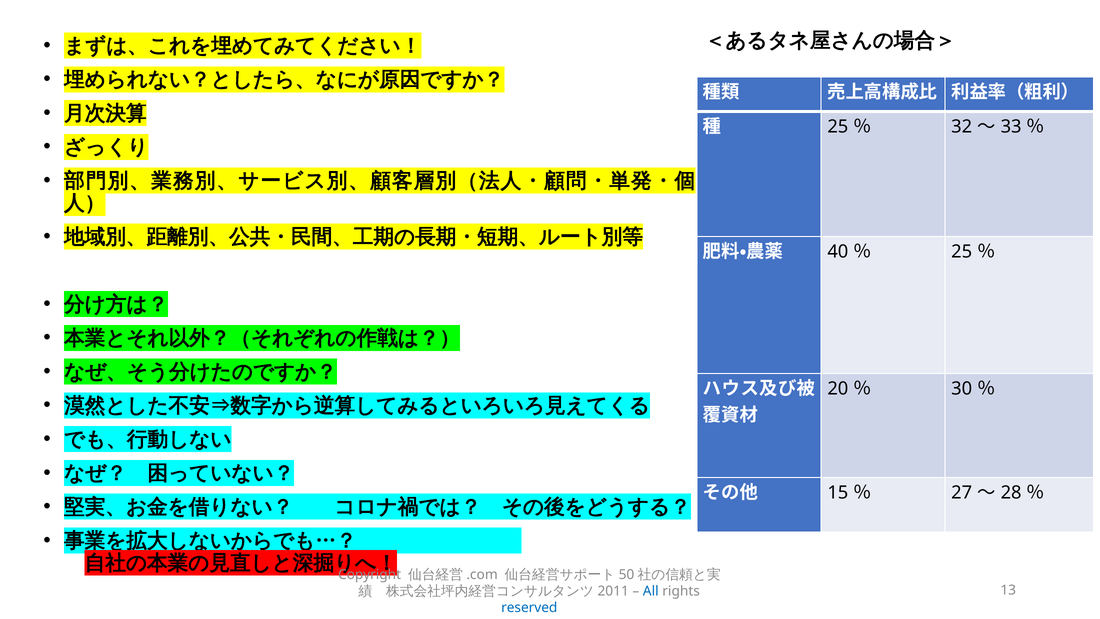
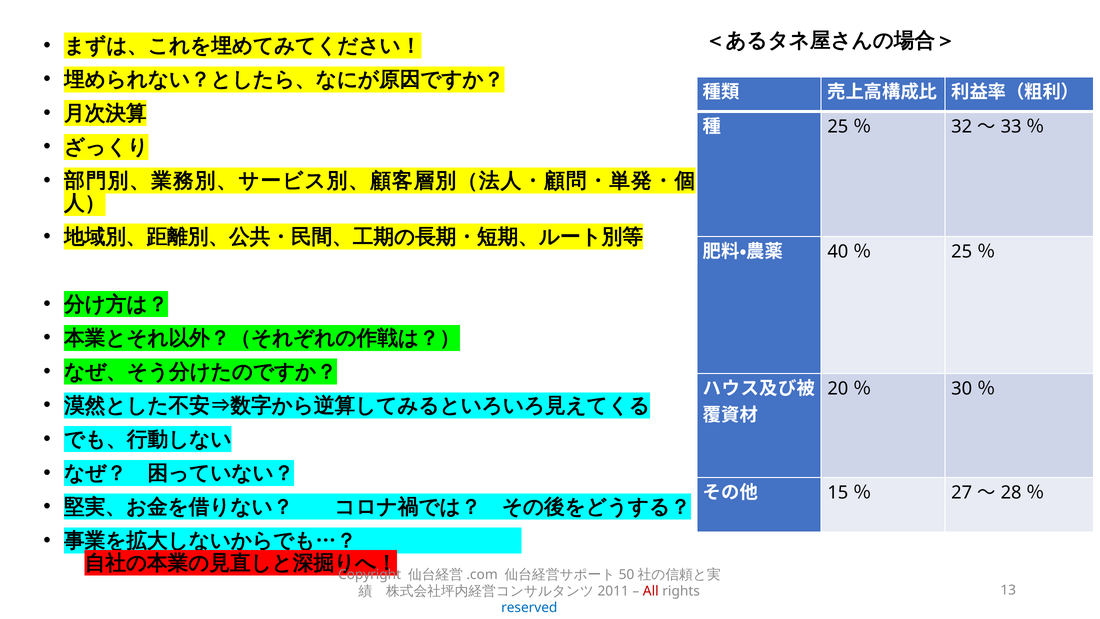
All colour: blue -> red
